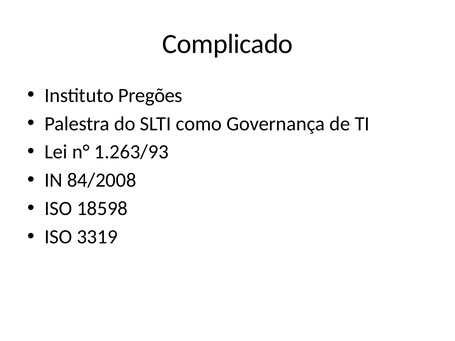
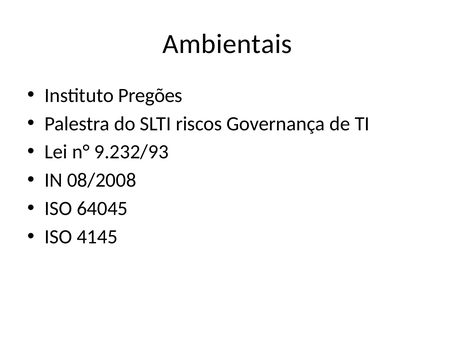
Complicado: Complicado -> Ambientais
como: como -> riscos
1.263/93: 1.263/93 -> 9.232/93
84/2008: 84/2008 -> 08/2008
18598: 18598 -> 64045
3319: 3319 -> 4145
